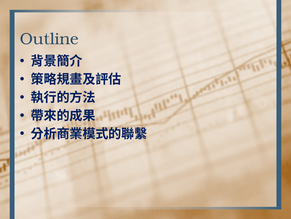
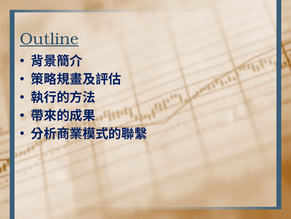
Outline underline: none -> present
